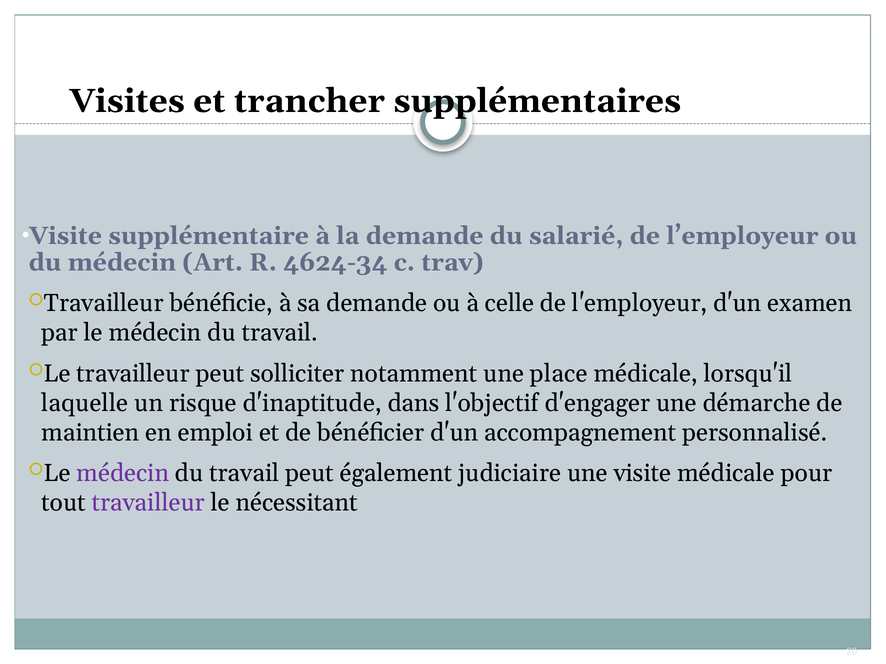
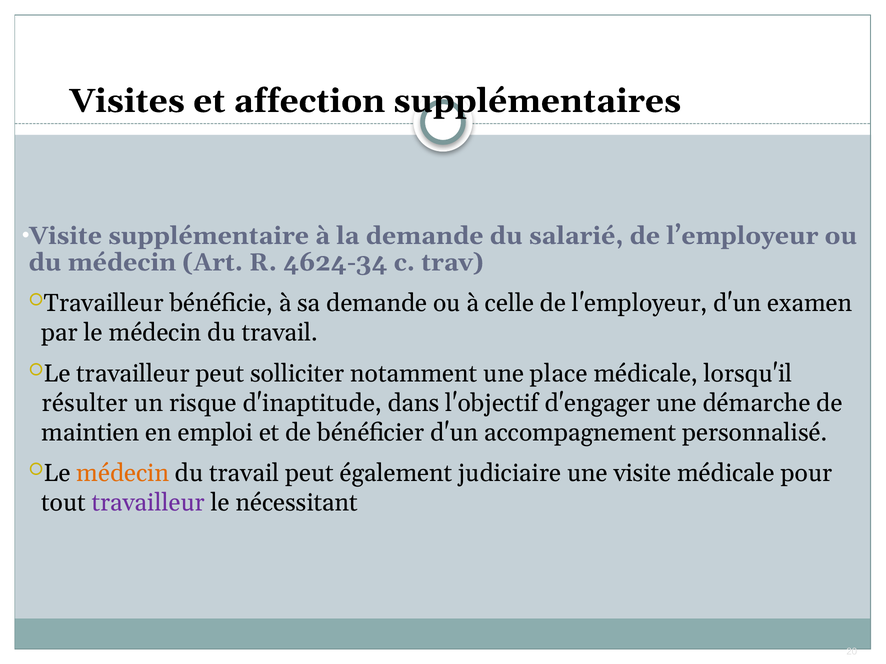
trancher: trancher -> affection
laquelle: laquelle -> résulter
médecin at (123, 473) colour: purple -> orange
